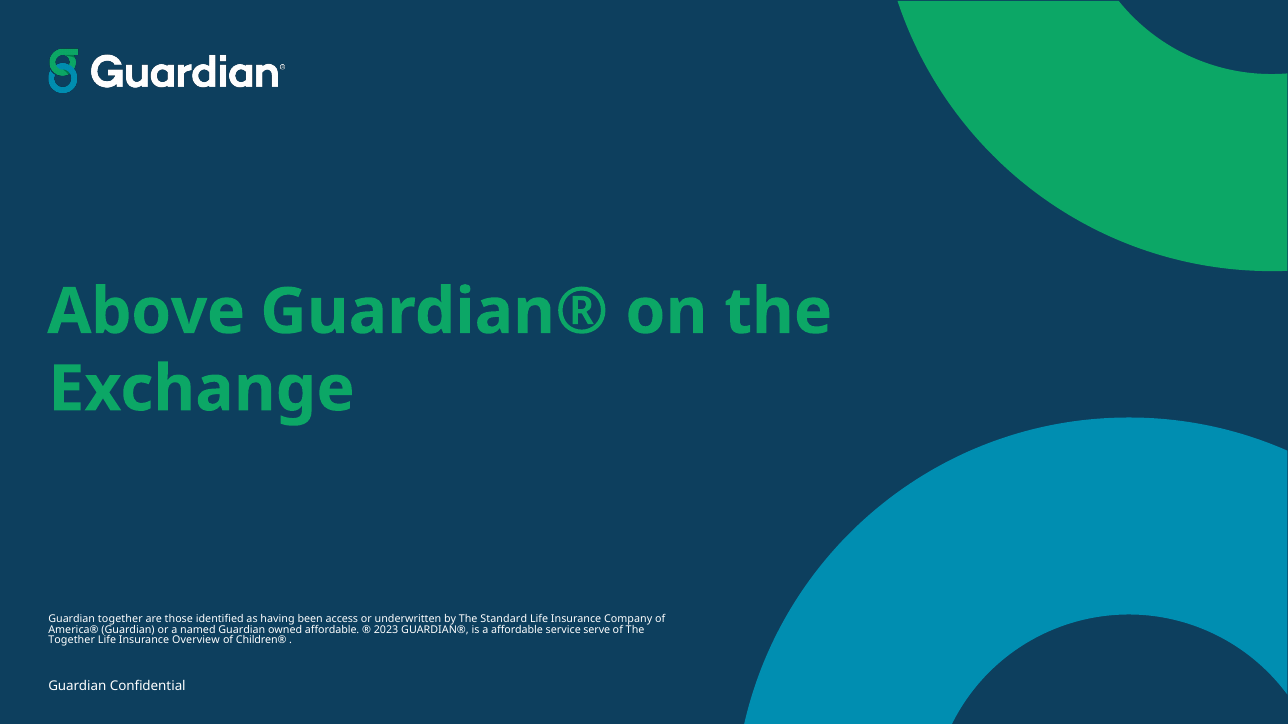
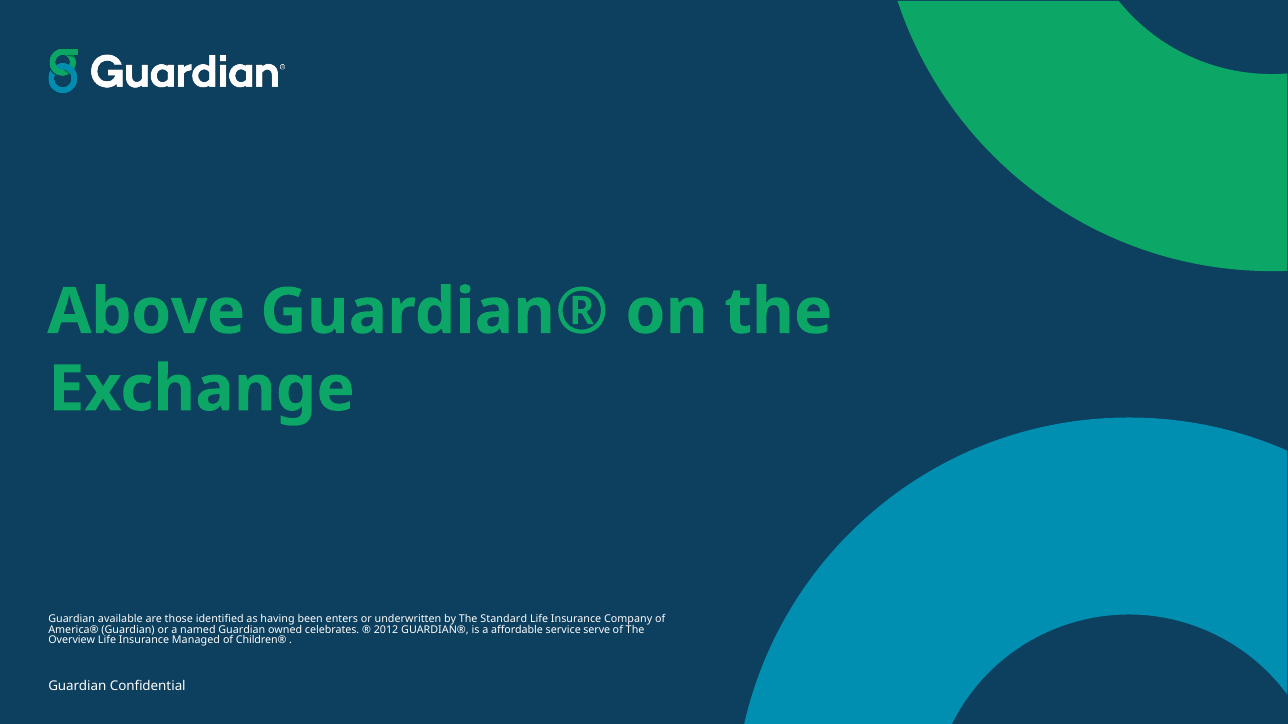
Guardian together: together -> available
access: access -> enters
owned affordable: affordable -> celebrates
2023: 2023 -> 2012
Together at (72, 640): Together -> Overview
Overview: Overview -> Managed
